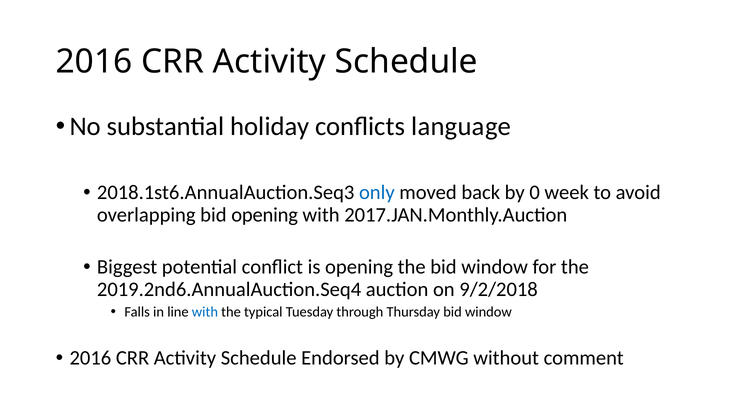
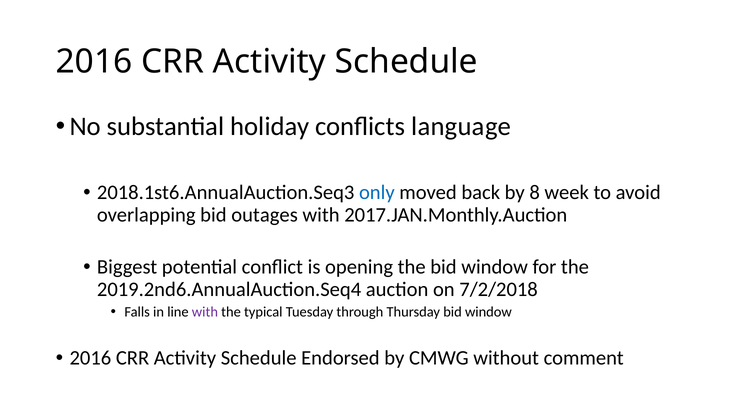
0: 0 -> 8
bid opening: opening -> outages
9/2/2018: 9/2/2018 -> 7/2/2018
with at (205, 312) colour: blue -> purple
